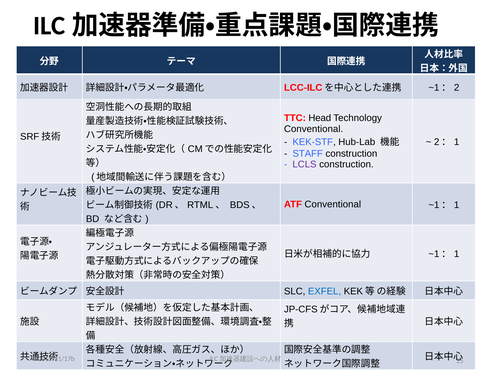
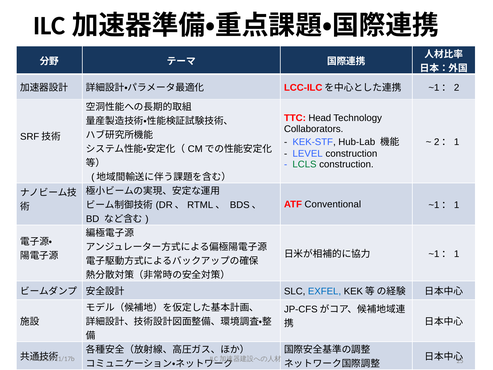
Conventional at (314, 129): Conventional -> Collaborators
STAFF: STAFF -> LEVEL
LCLS colour: purple -> green
